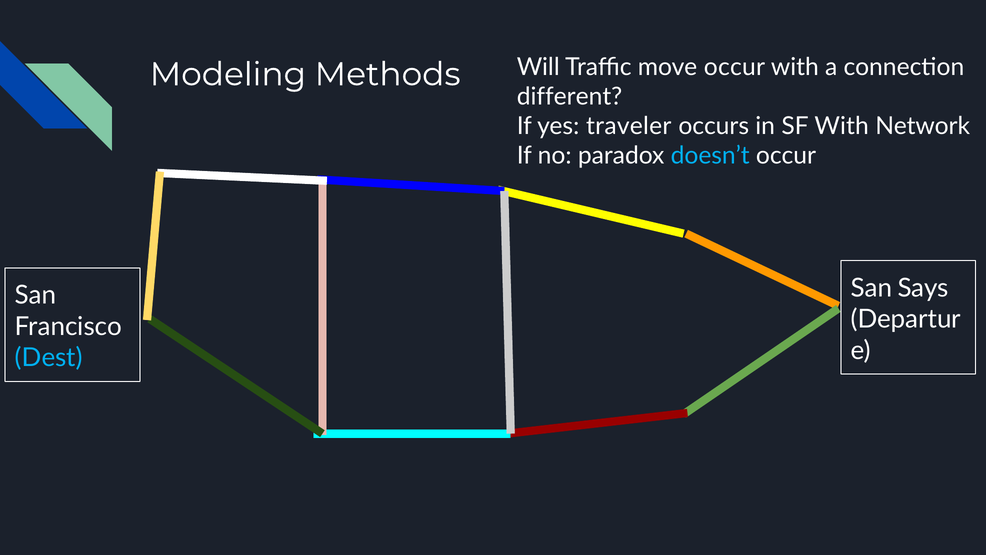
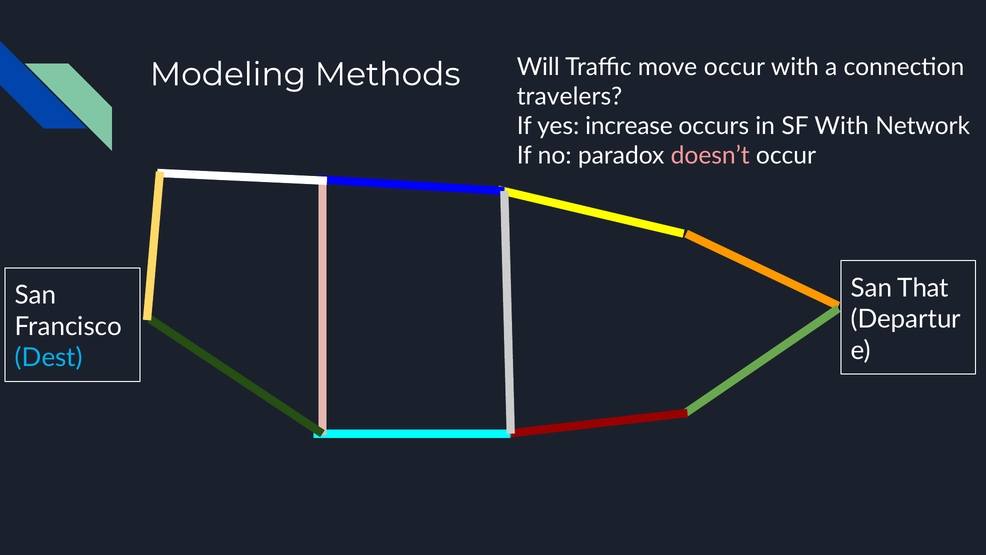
different: different -> travelers
traveler: traveler -> increase
doesn’t colour: light blue -> pink
Says: Says -> That
